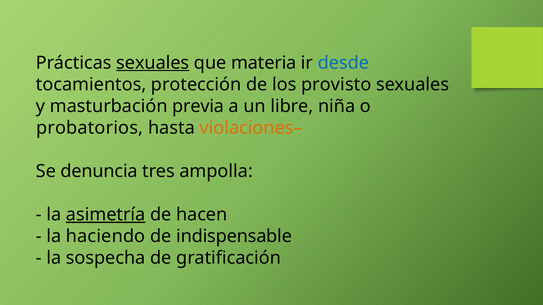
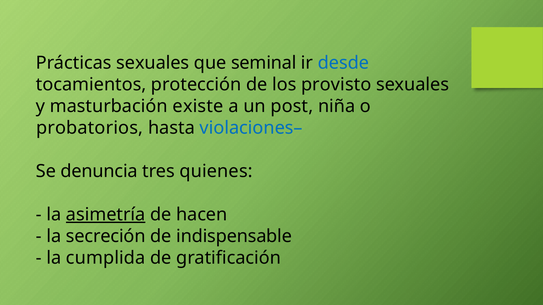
sexuales at (153, 63) underline: present -> none
materia: materia -> seminal
previa: previa -> existe
libre: libre -> post
violaciones– colour: orange -> blue
ampolla: ampolla -> quienes
haciendo: haciendo -> secreción
sospecha: sospecha -> cumplida
